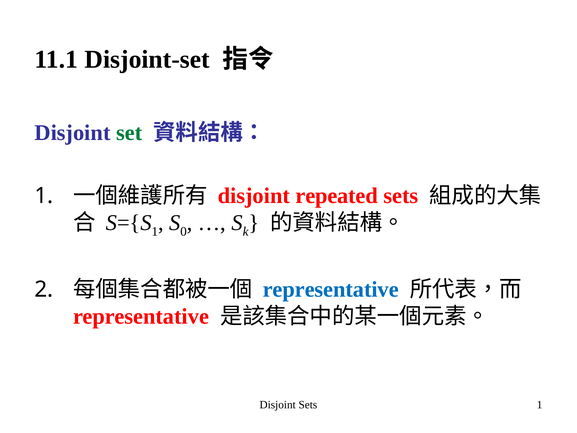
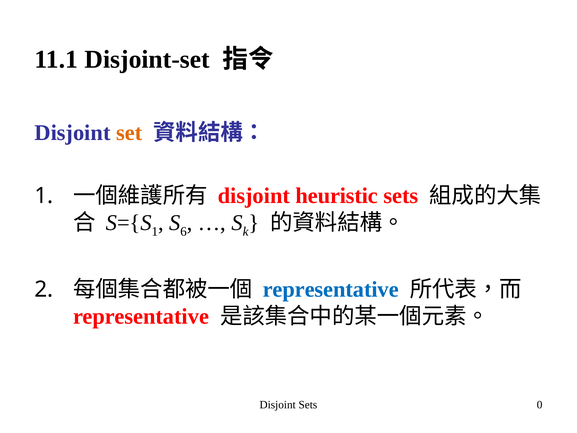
set colour: green -> orange
repeated: repeated -> heuristic
0: 0 -> 6
Sets 1: 1 -> 0
